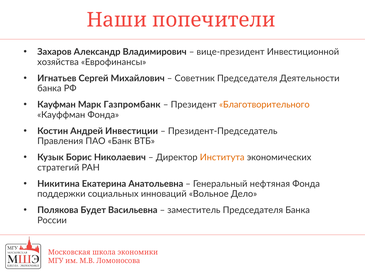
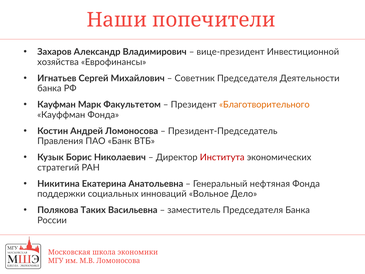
Газпромбанк: Газпромбанк -> Факультетом
Андрей Инвестиции: Инвестиции -> Ломоносова
Института colour: orange -> red
Будет: Будет -> Таких
